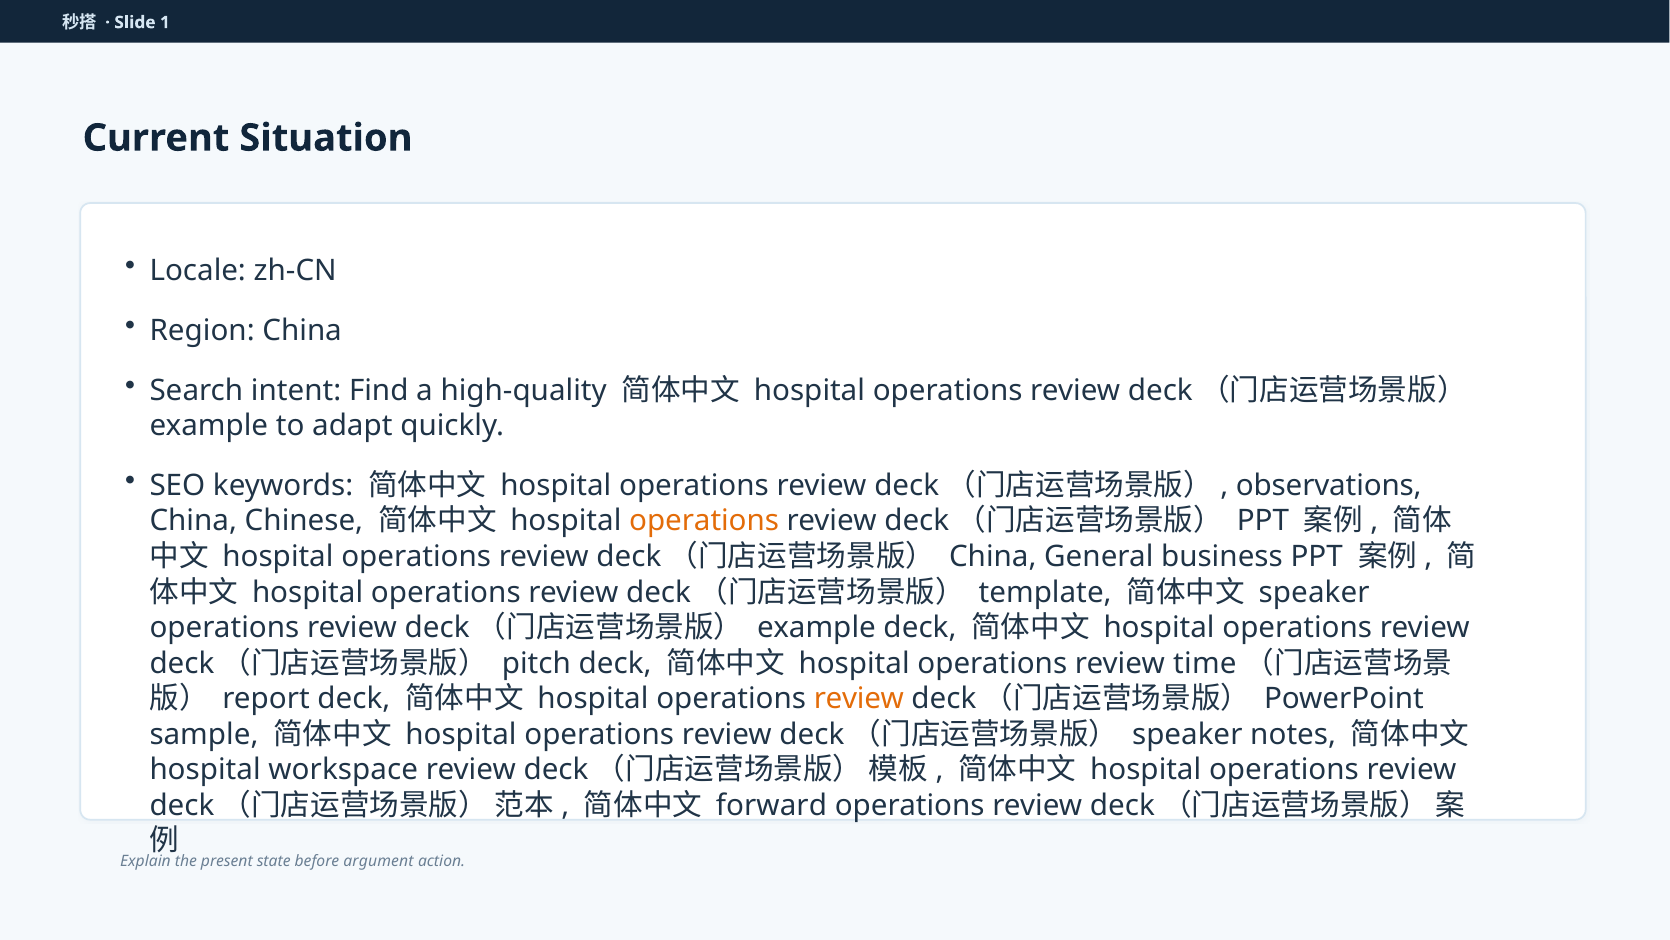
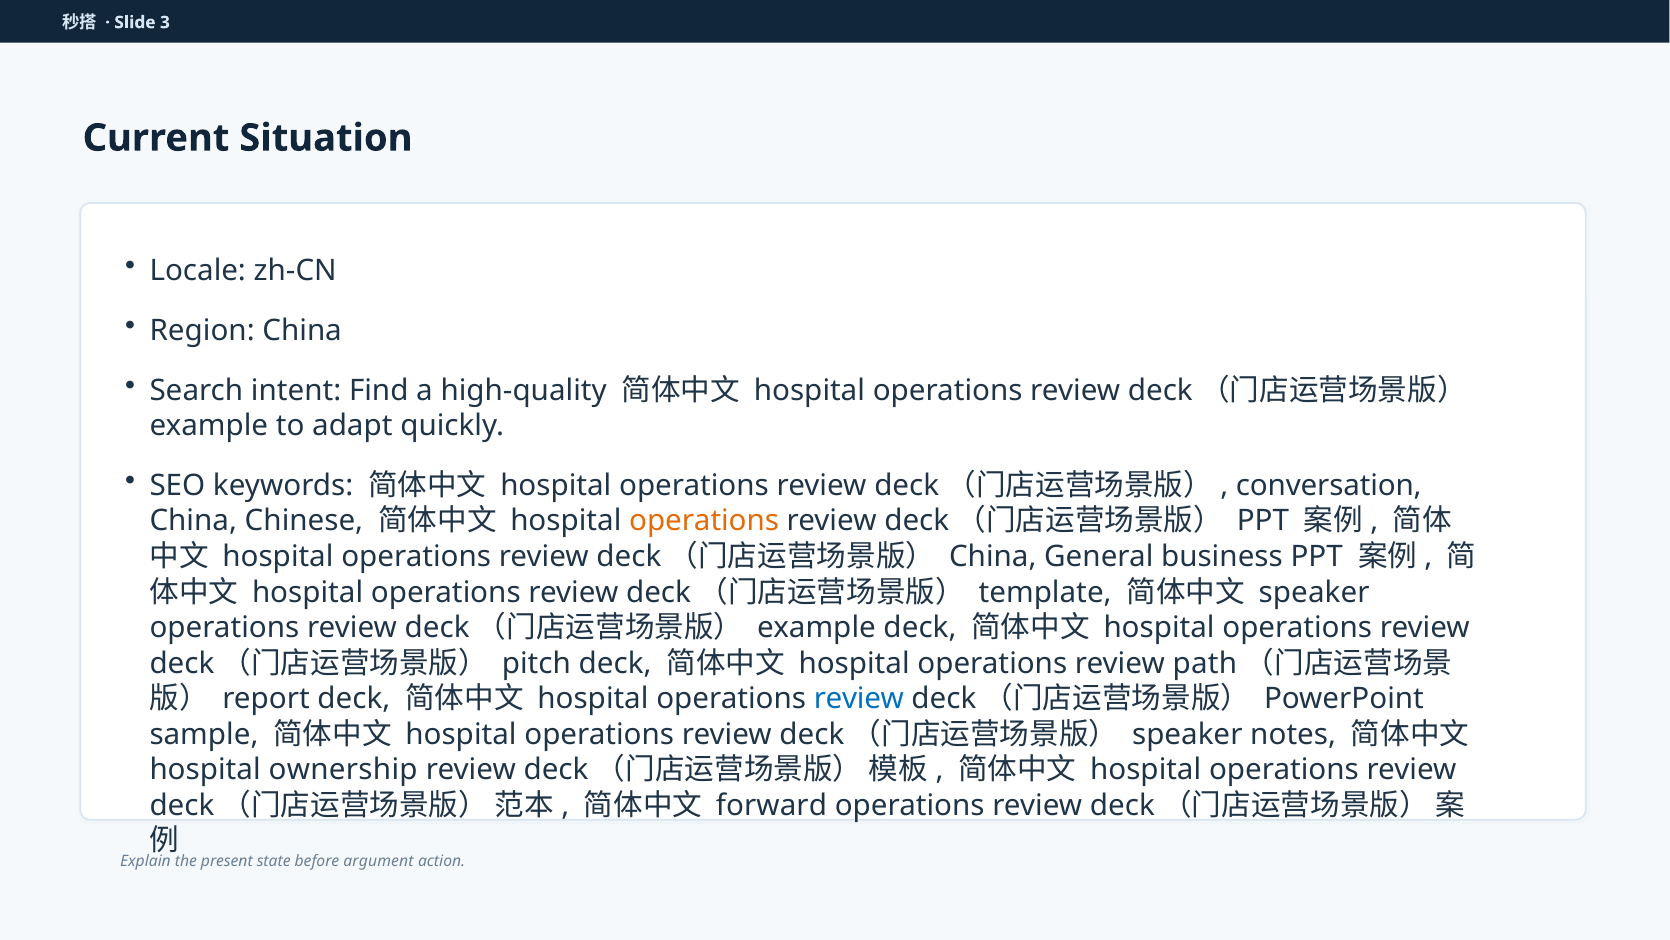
1: 1 -> 3
observations: observations -> conversation
time: time -> path
review at (859, 698) colour: orange -> blue
workspace: workspace -> ownership
